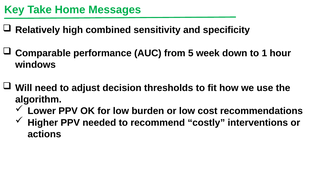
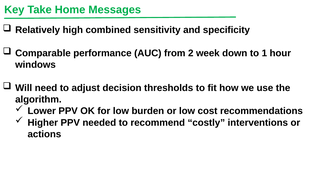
5: 5 -> 2
